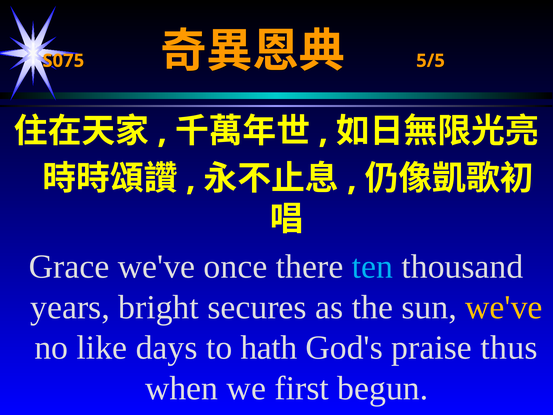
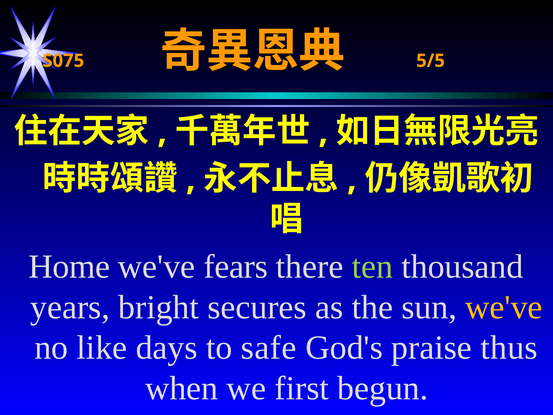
Grace: Grace -> Home
once: once -> fears
ten colour: light blue -> light green
hath: hath -> safe
